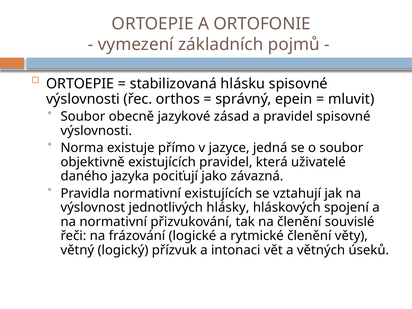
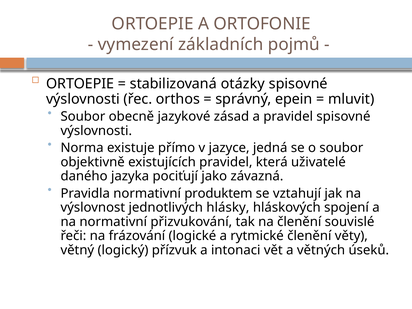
hlásku: hlásku -> otázky
normativní existujících: existujících -> produktem
